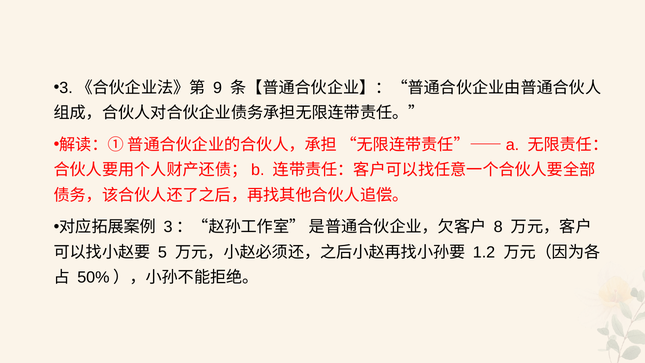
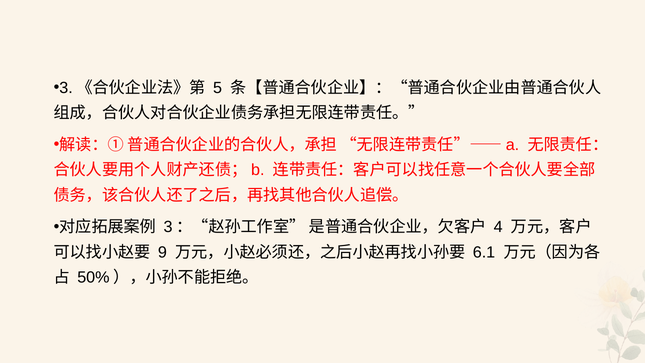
9: 9 -> 5
8: 8 -> 4
5: 5 -> 9
1.2: 1.2 -> 6.1
